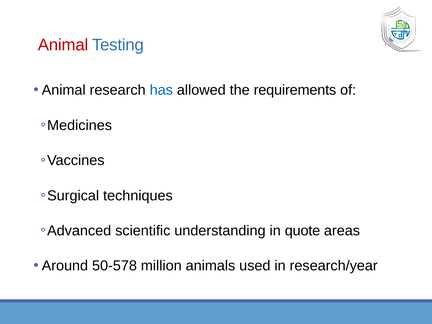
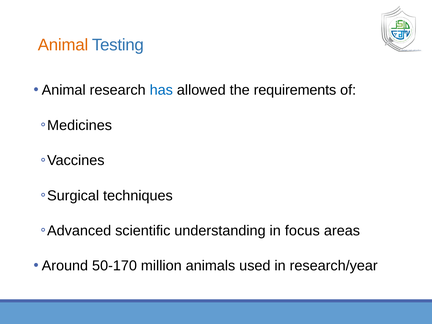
Animal at (63, 45) colour: red -> orange
quote: quote -> focus
50-578: 50-578 -> 50-170
